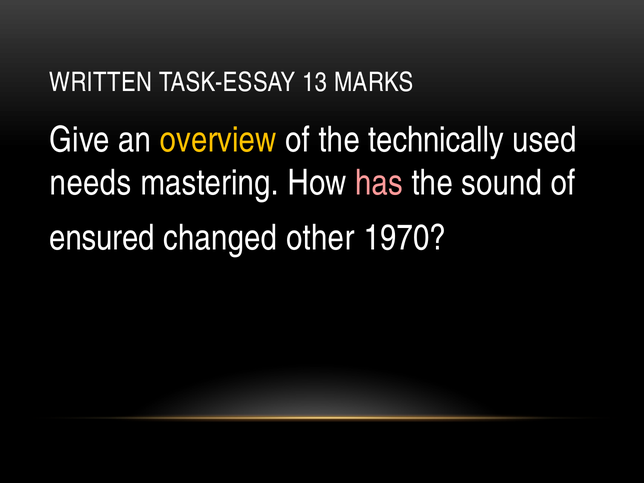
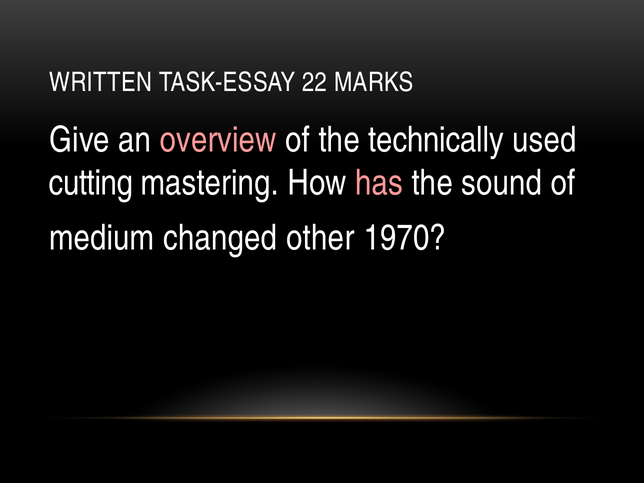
13: 13 -> 22
overview colour: yellow -> pink
needs: needs -> cutting
ensured: ensured -> medium
